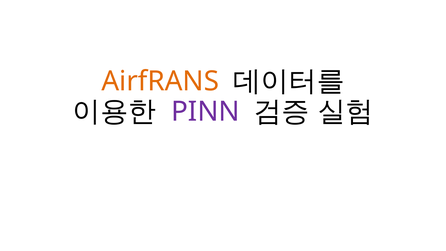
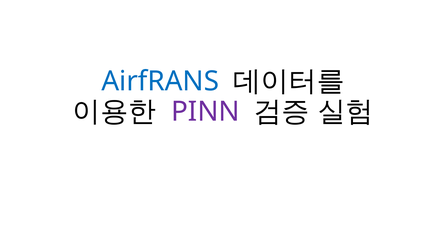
AirfRANS colour: orange -> blue
